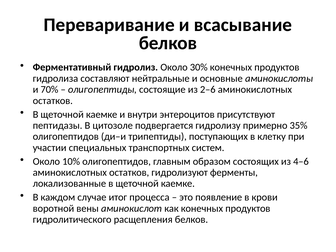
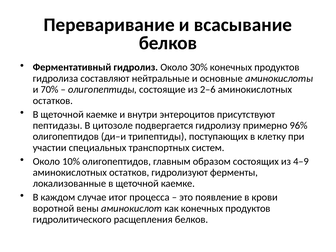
35%: 35% -> 96%
4–6: 4–6 -> 4–9
